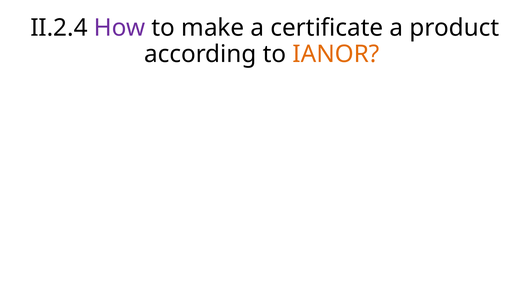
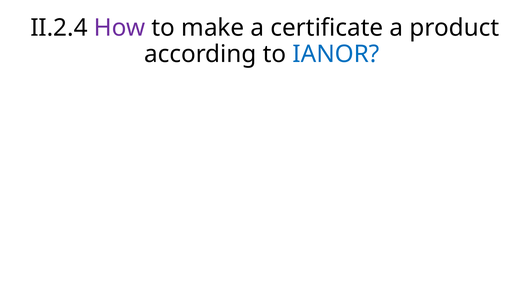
IANOR colour: orange -> blue
